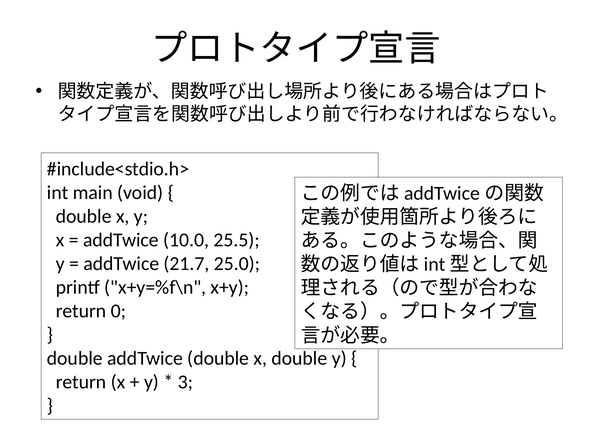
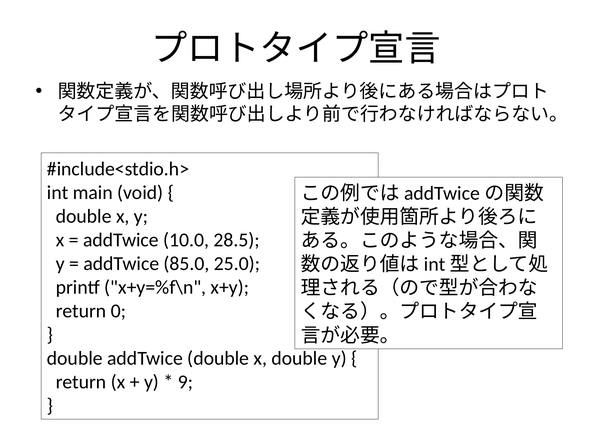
25.5: 25.5 -> 28.5
21.7: 21.7 -> 85.0
3: 3 -> 9
